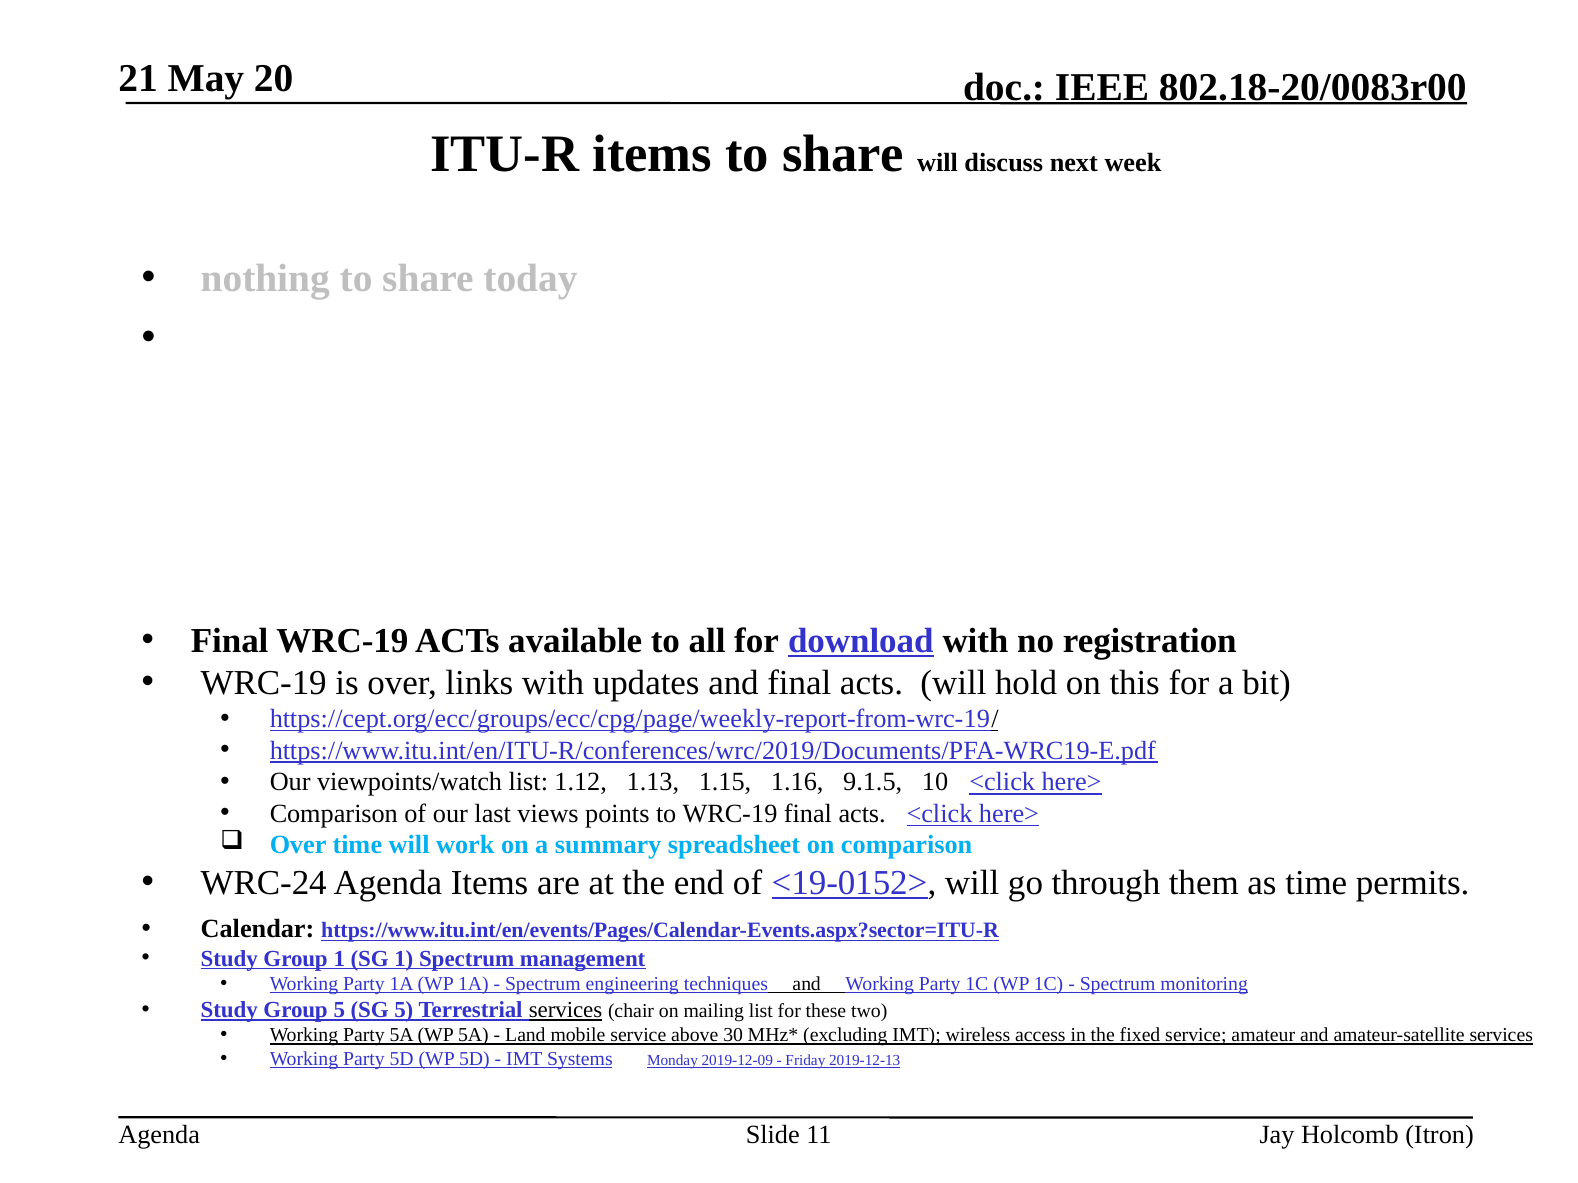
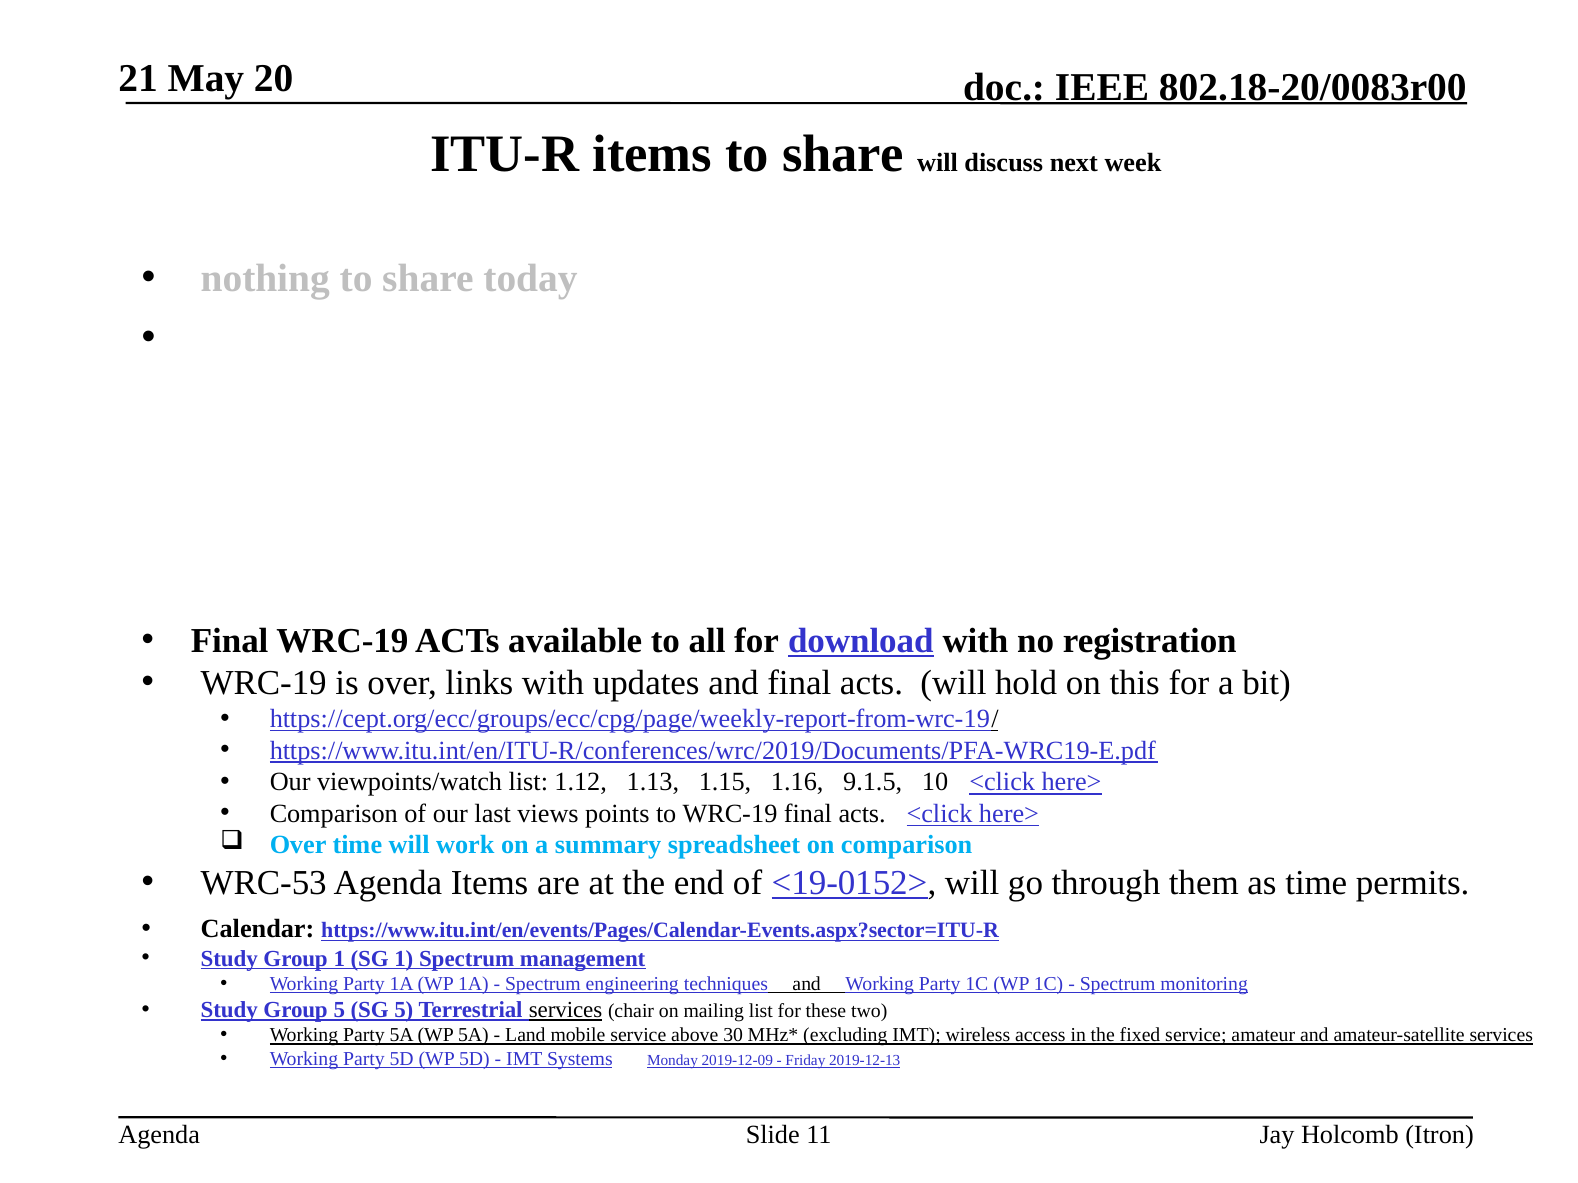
WRC-24: WRC-24 -> WRC-53
